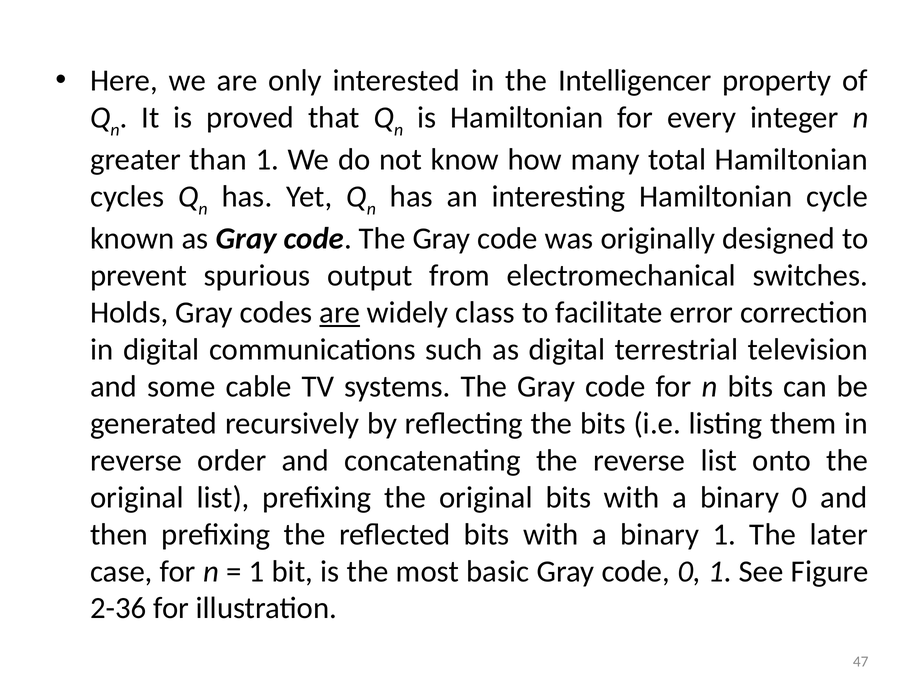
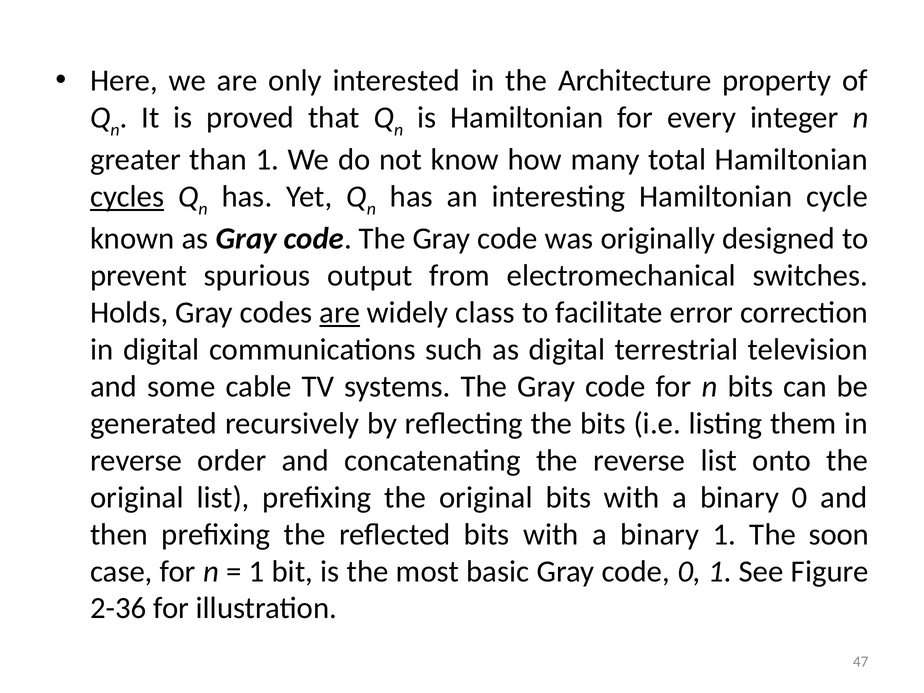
Intelligencer: Intelligencer -> Architecture
cycles underline: none -> present
later: later -> soon
